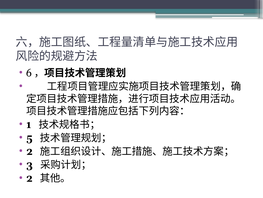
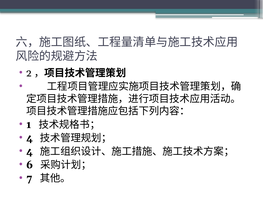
6: 6 -> 2
5 at (29, 138): 5 -> 4
2 at (29, 151): 2 -> 4
3: 3 -> 6
2 at (29, 178): 2 -> 7
